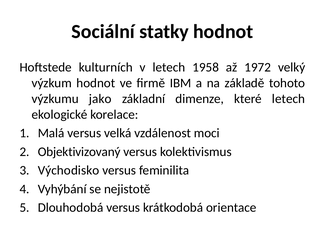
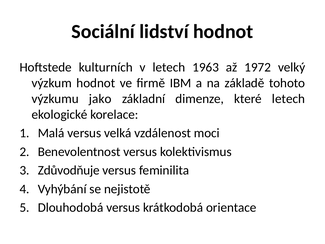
statky: statky -> lidství
1958: 1958 -> 1963
Objektivizovaný: Objektivizovaný -> Benevolentnost
Východisko: Východisko -> Zdůvodňuje
